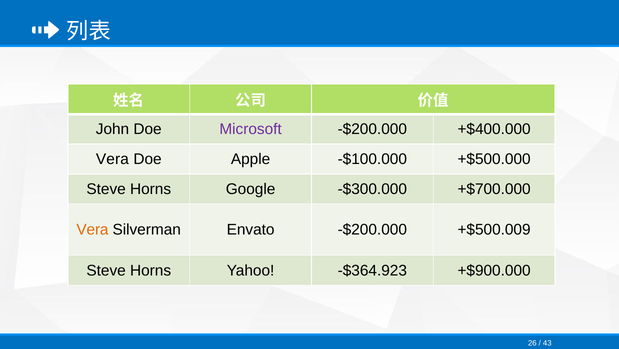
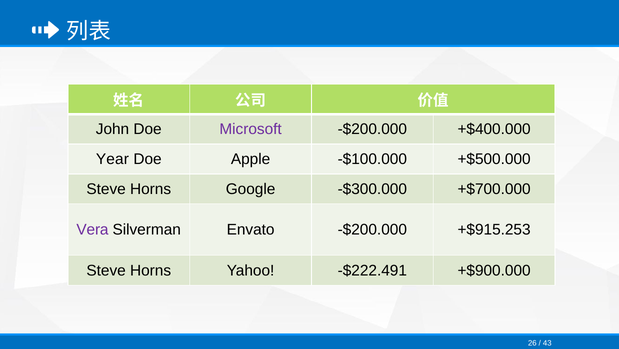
Vera at (112, 159): Vera -> Year
Vera at (93, 230) colour: orange -> purple
+$500.009: +$500.009 -> +$915.253
-$364.923: -$364.923 -> -$222.491
